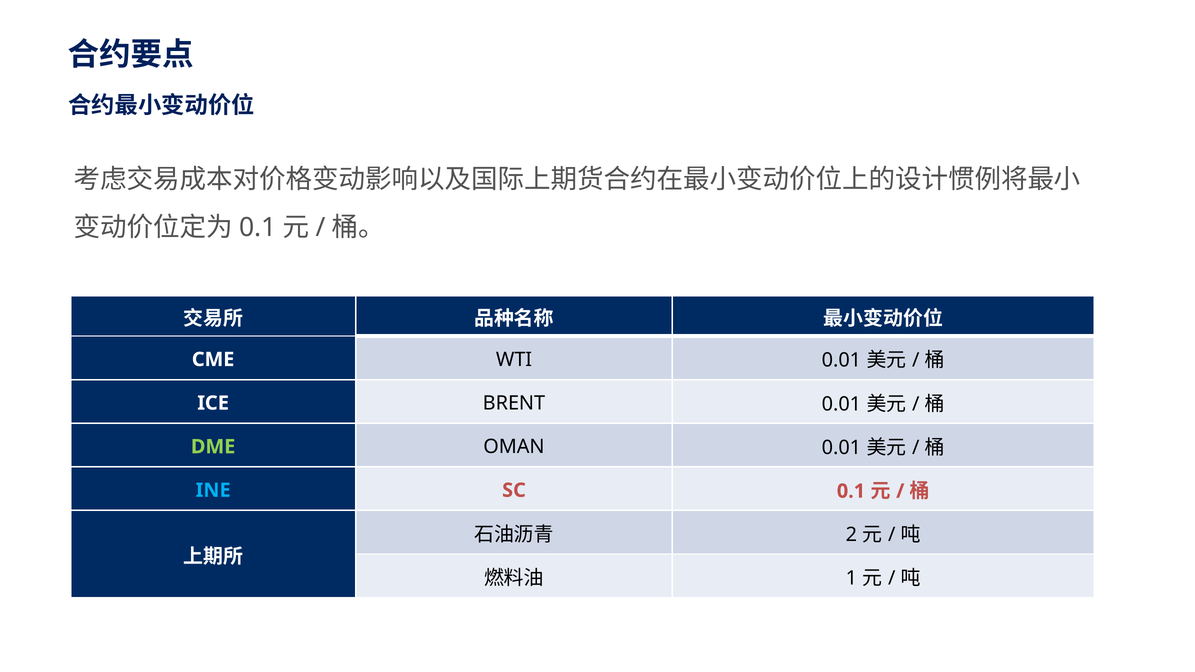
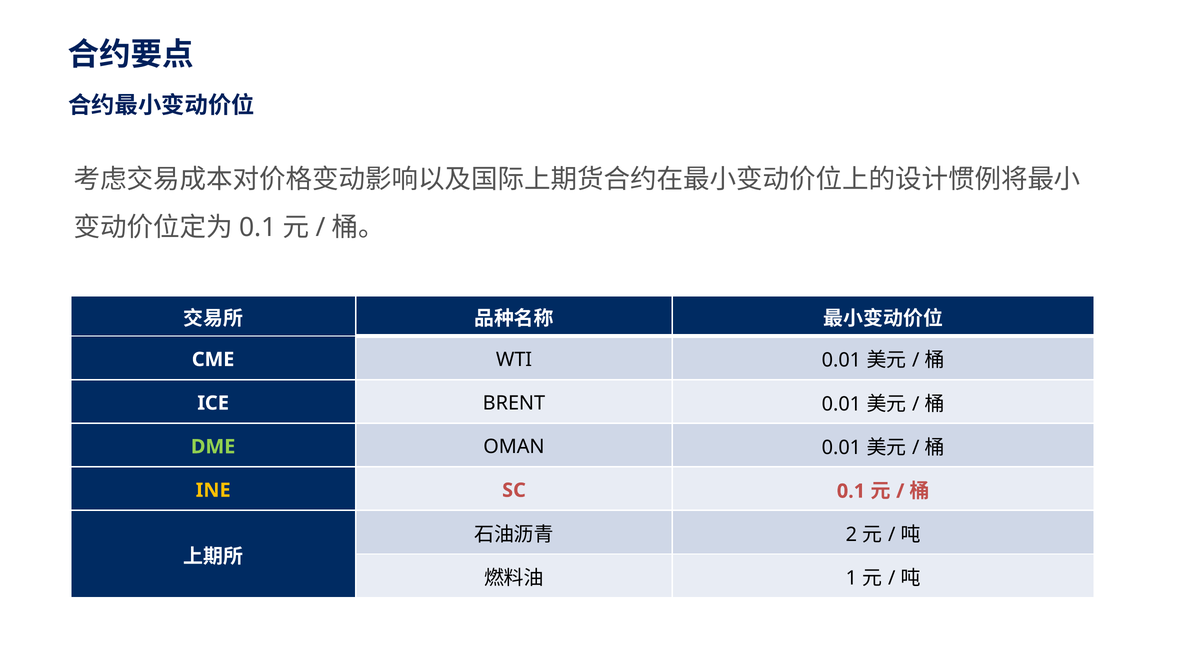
INE colour: light blue -> yellow
